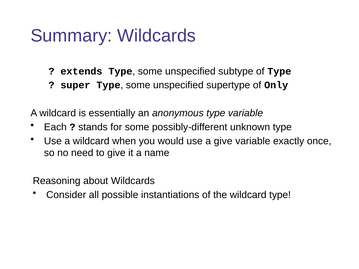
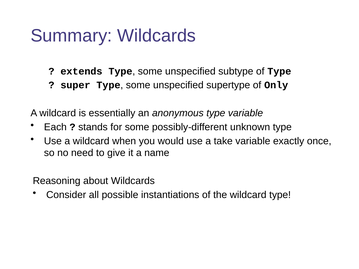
a give: give -> take
